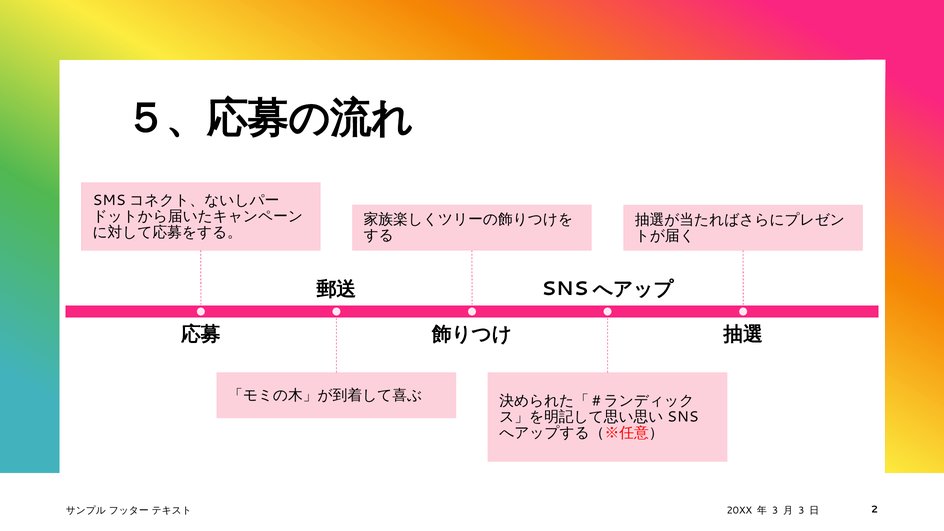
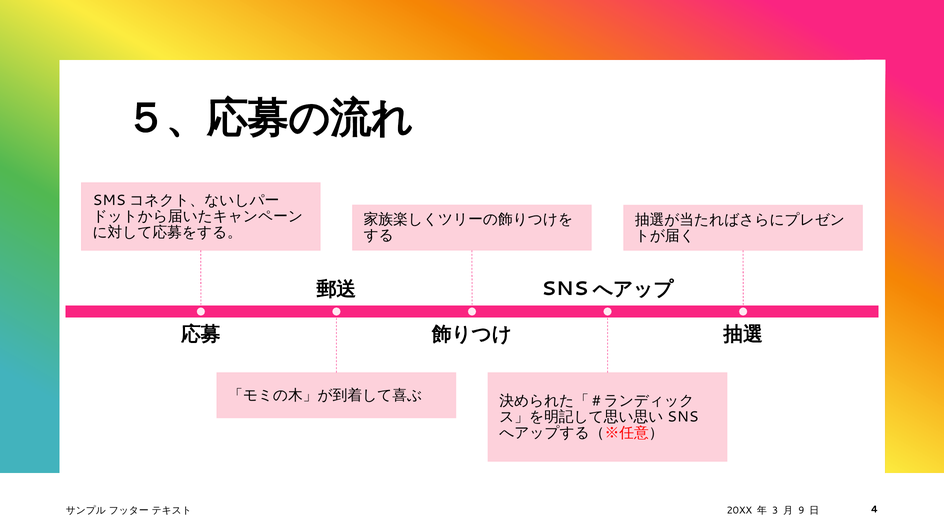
3 at (801, 510): 3 -> 9
2: 2 -> 4
